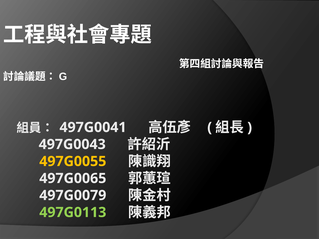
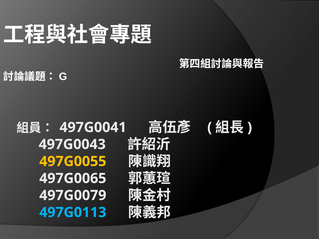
497G0113 colour: light green -> light blue
